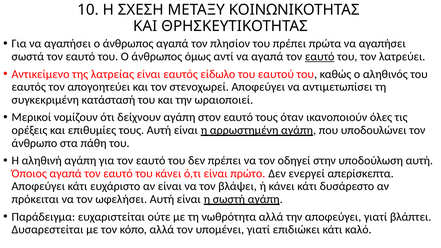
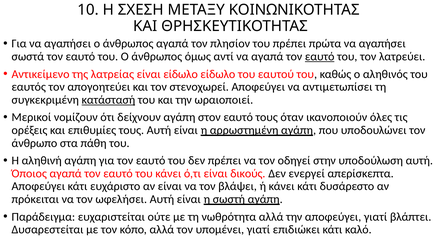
είναι εαυτός: εαυτός -> είδωλο
κατάστασή underline: none -> present
πρώτο: πρώτο -> δικούς
